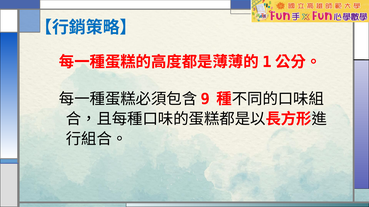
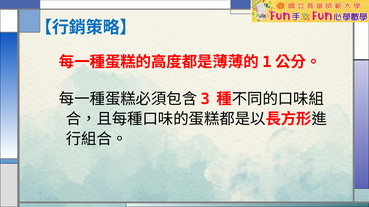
9: 9 -> 3
